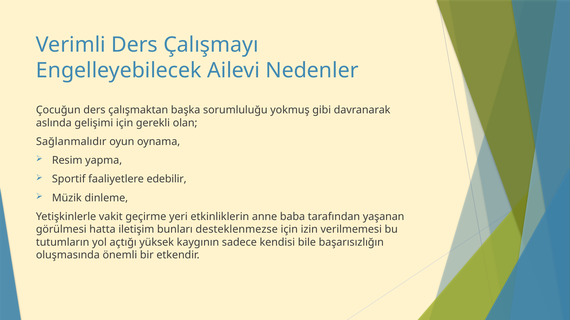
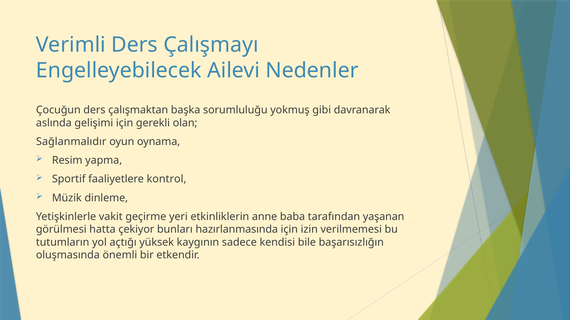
edebilir: edebilir -> kontrol
iletişim: iletişim -> çekiyor
desteklenmezse: desteklenmezse -> hazırlanmasında
